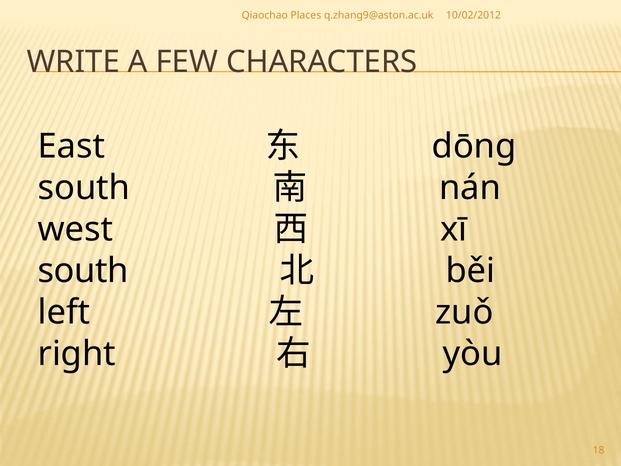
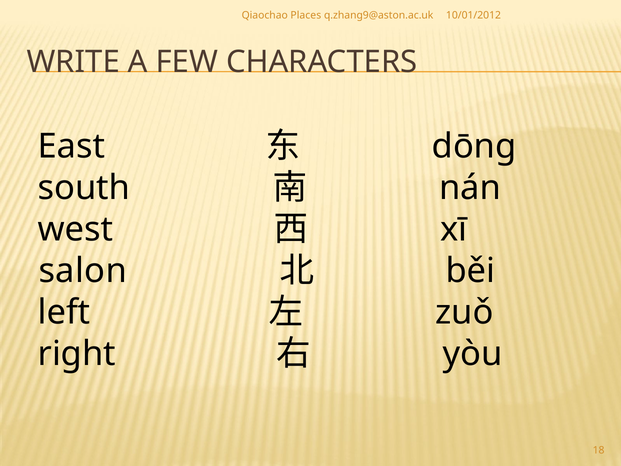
10/02/2012: 10/02/2012 -> 10/01/2012
south at (83, 271): south -> salon
